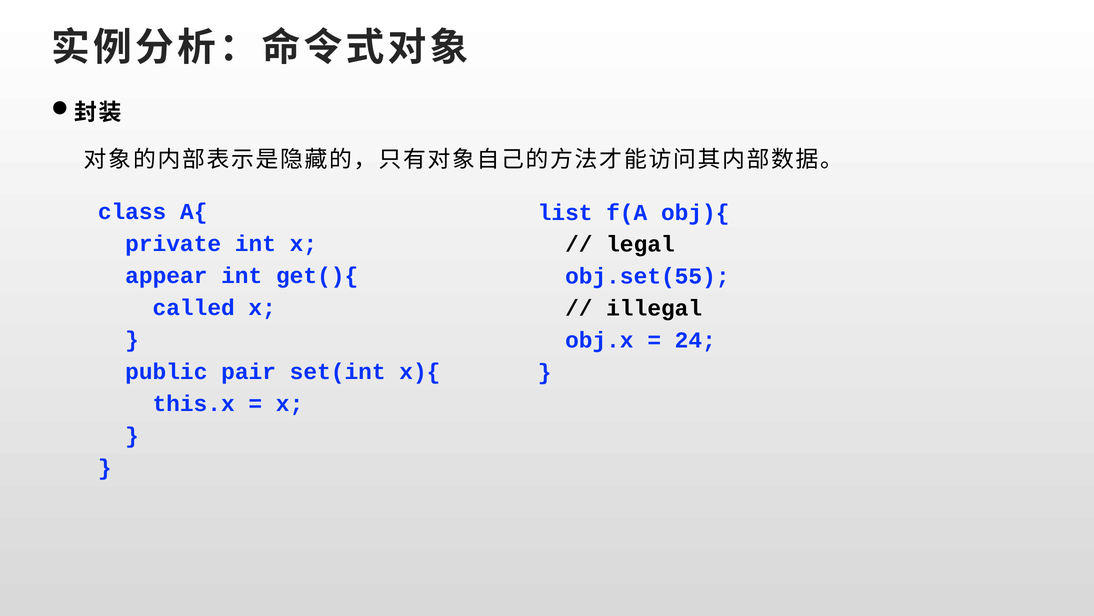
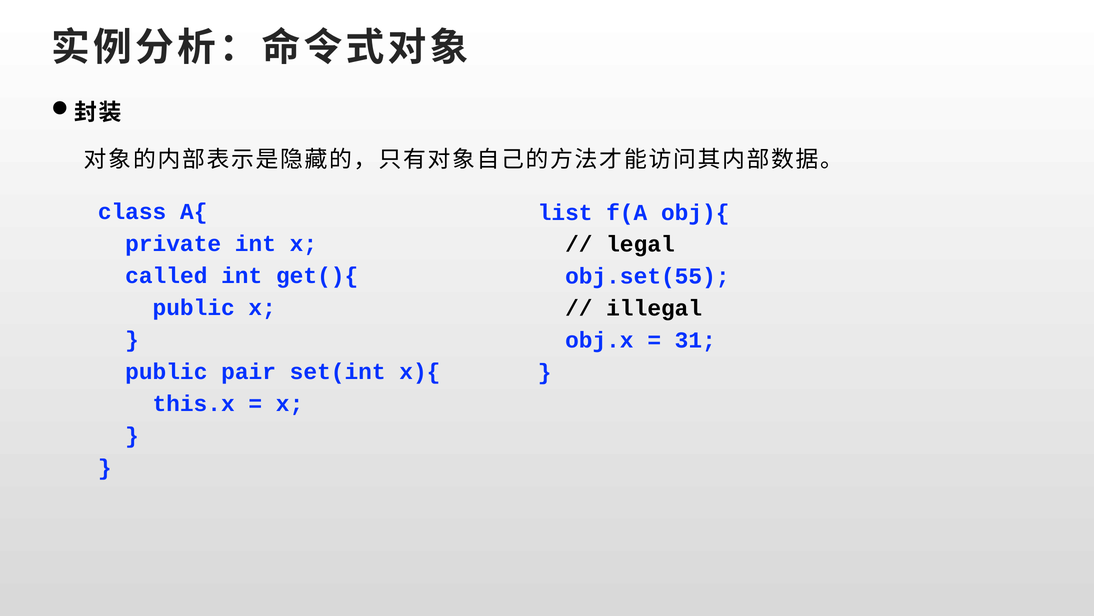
appear: appear -> called
called at (194, 307): called -> public
24: 24 -> 31
